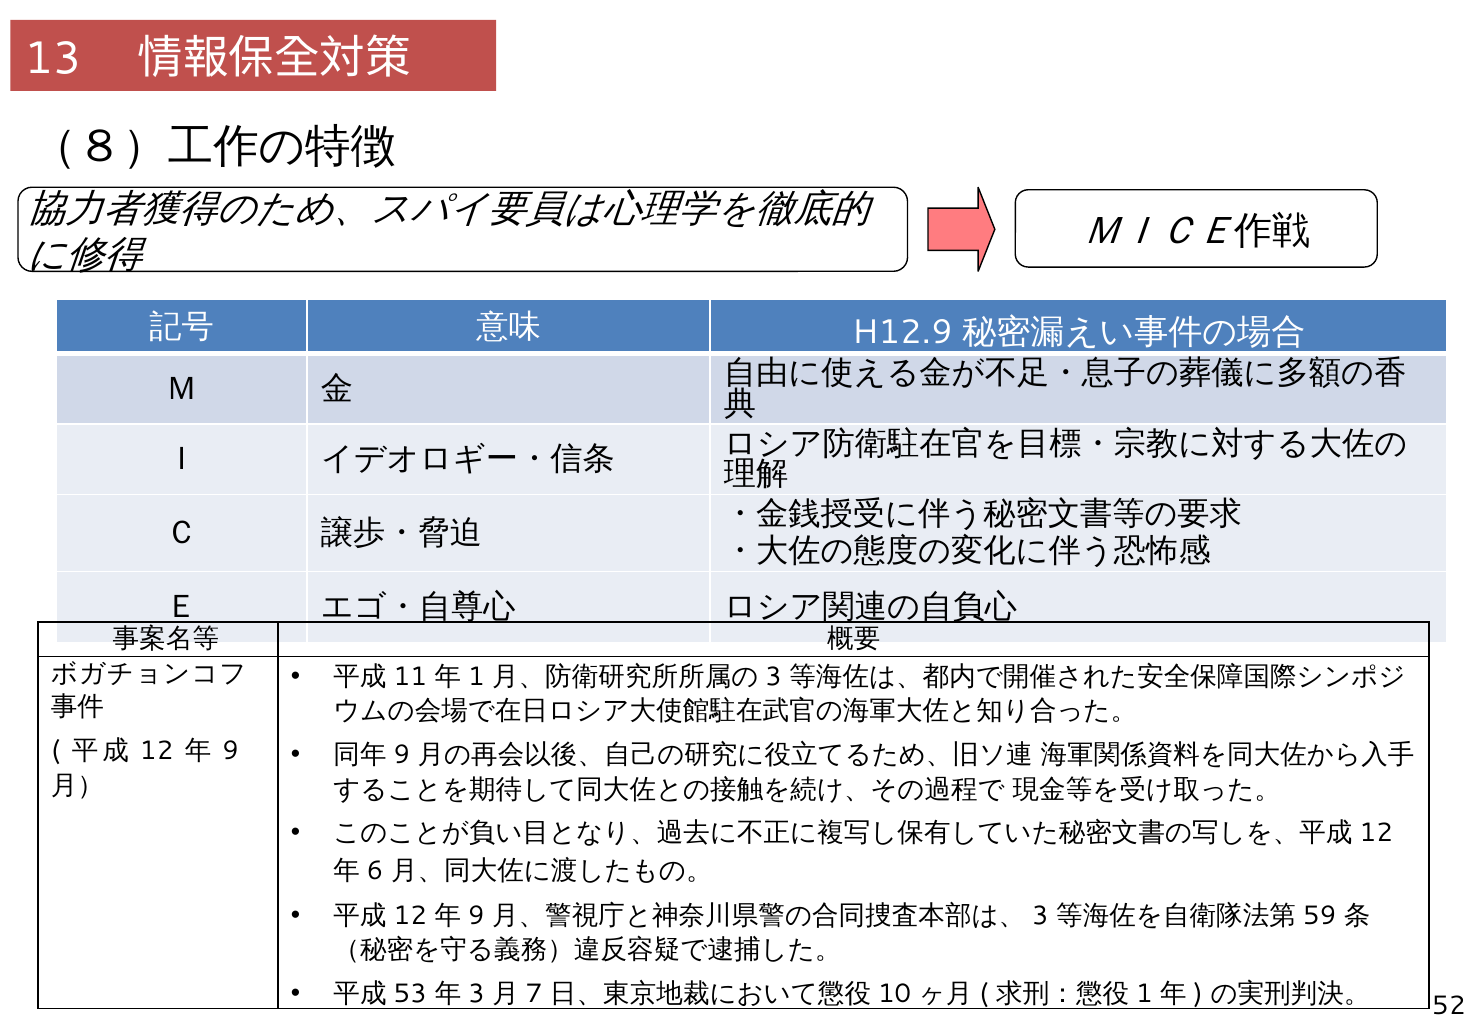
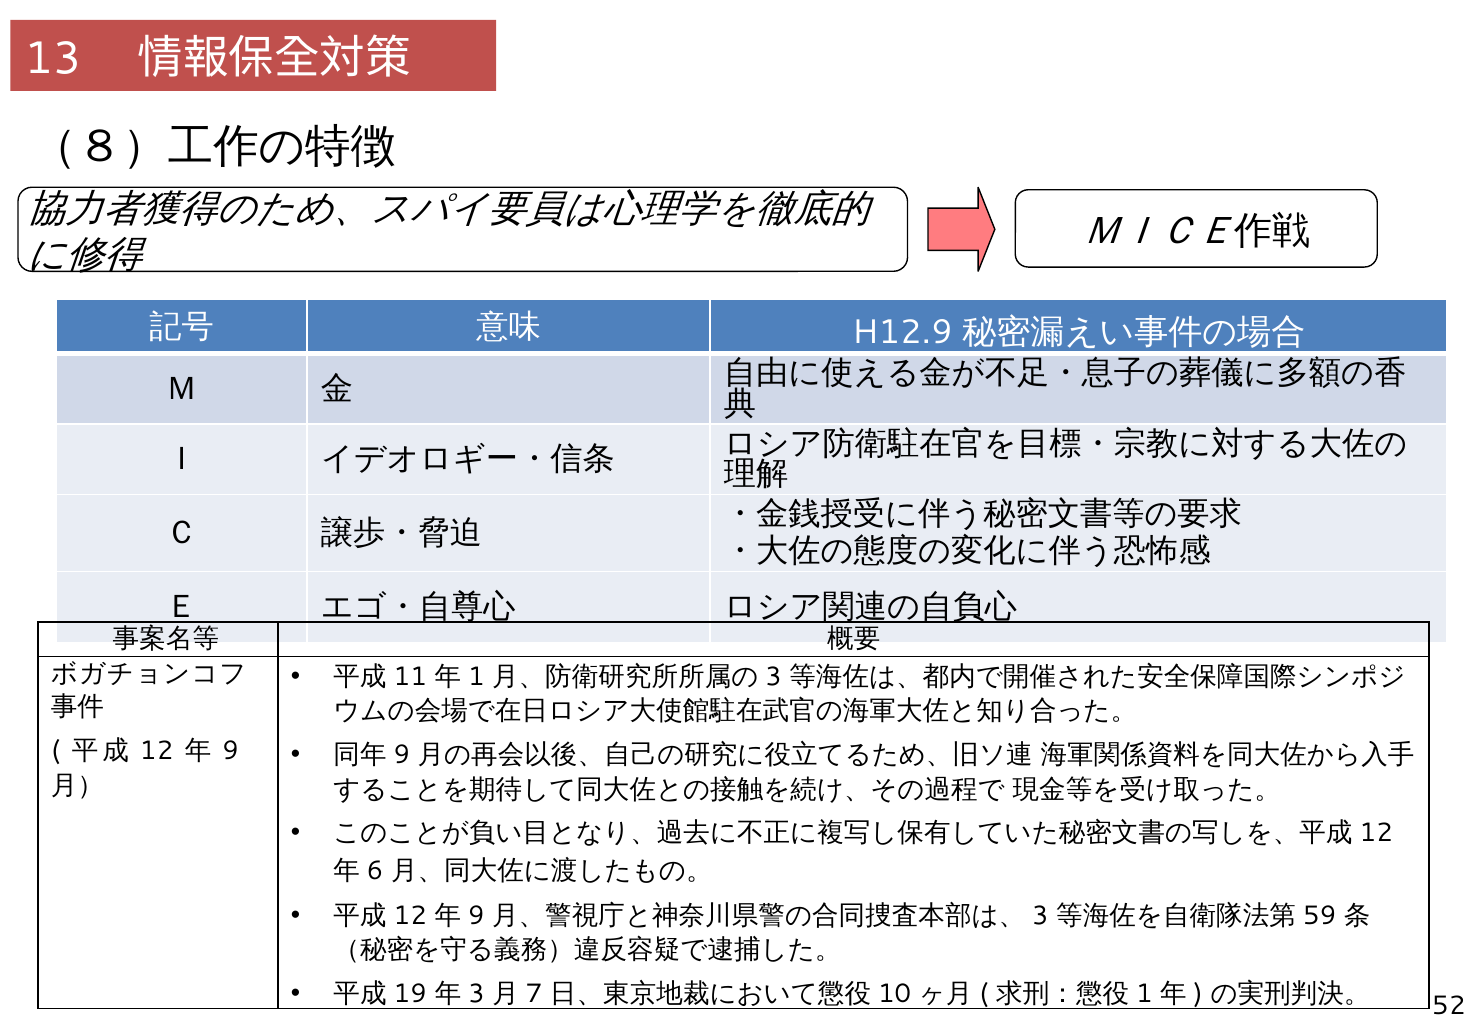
53: 53 -> 19
